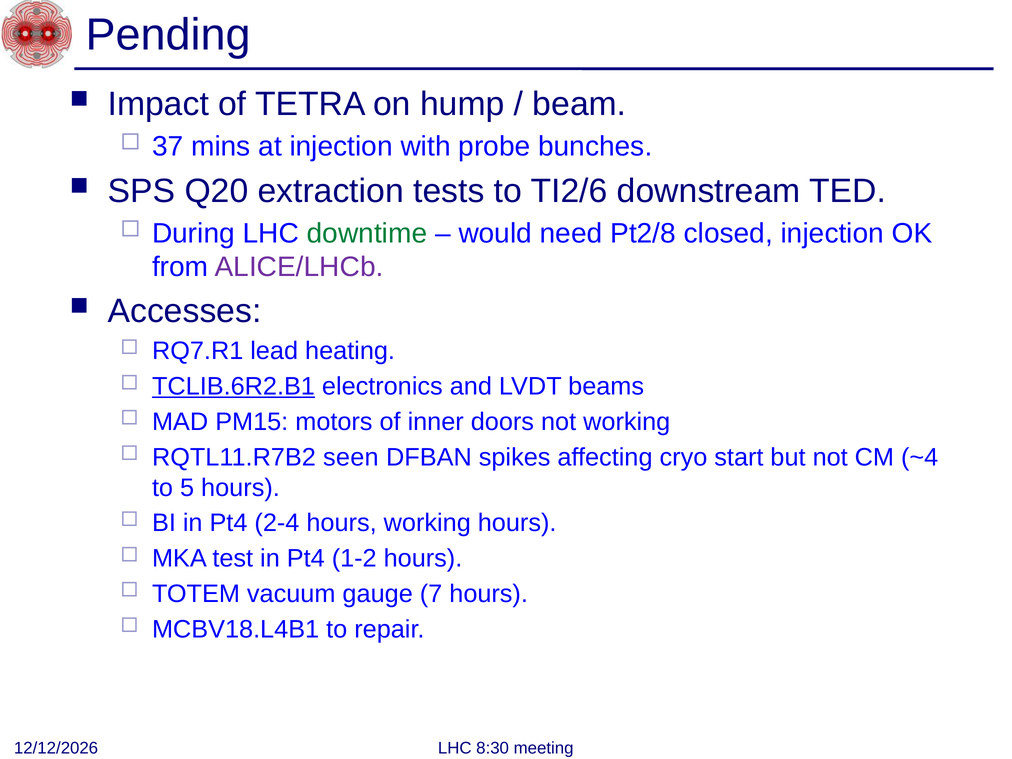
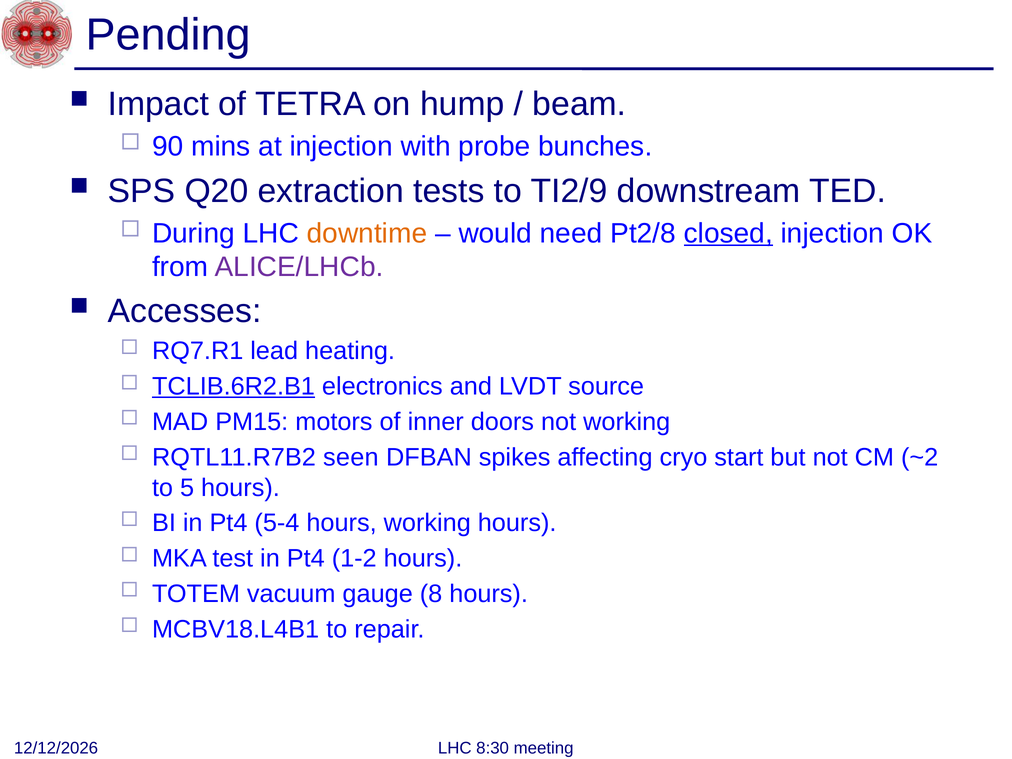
37: 37 -> 90
TI2/6: TI2/6 -> TI2/9
downtime colour: green -> orange
closed underline: none -> present
beams: beams -> source
~4: ~4 -> ~2
2-4: 2-4 -> 5-4
7: 7 -> 8
